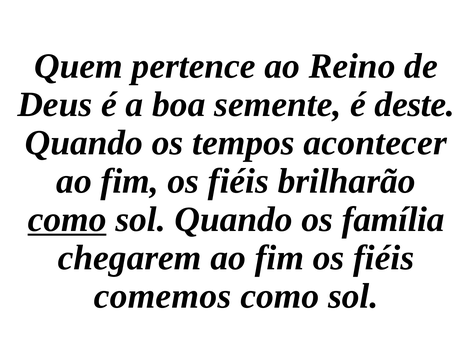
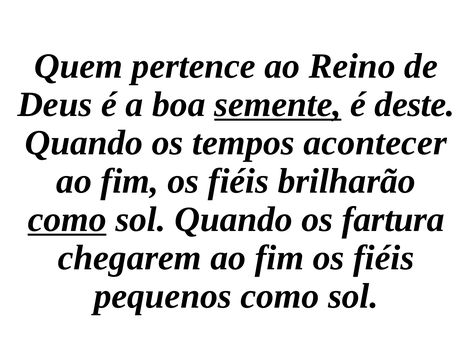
semente underline: none -> present
família: família -> fartura
comemos: comemos -> pequenos
